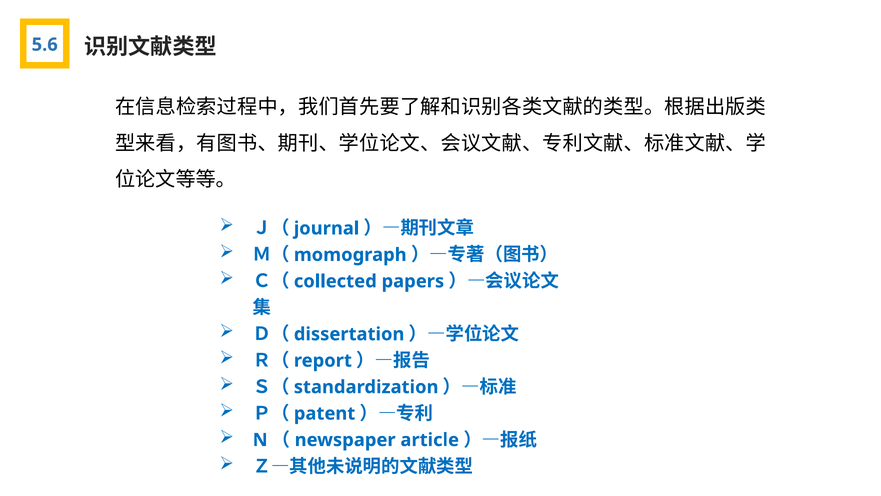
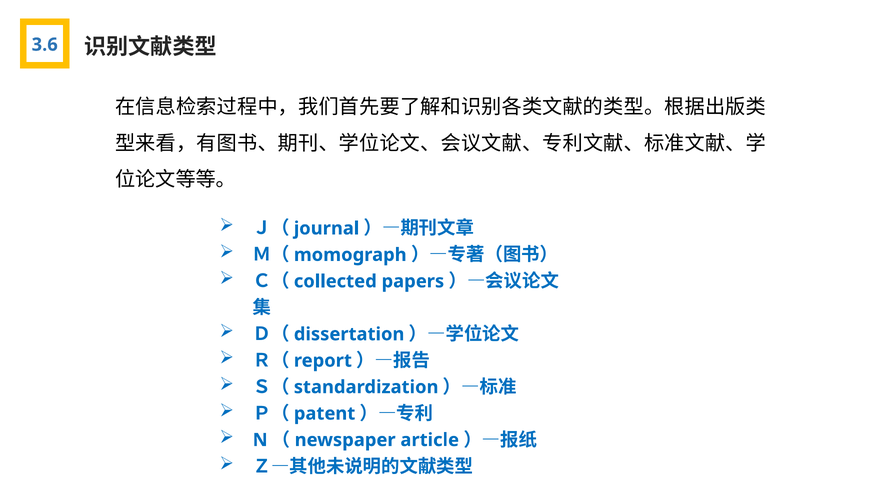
5.6: 5.6 -> 3.6
